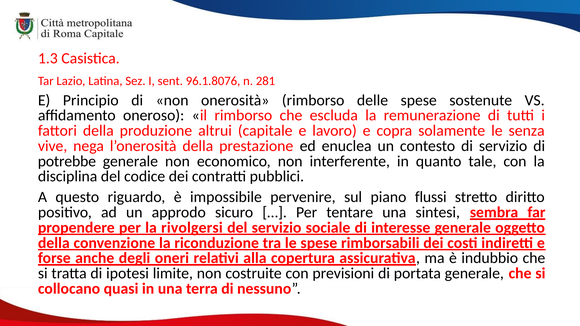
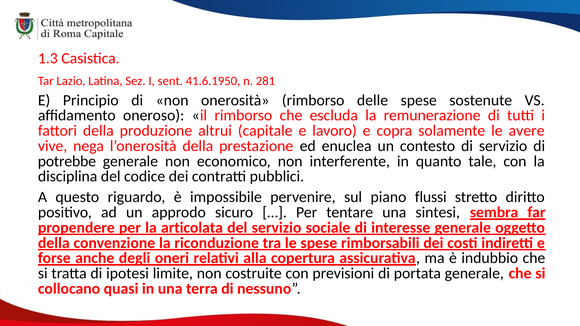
96.1.8076: 96.1.8076 -> 41.6.1950
senza: senza -> avere
rivolgersi: rivolgersi -> articolata
